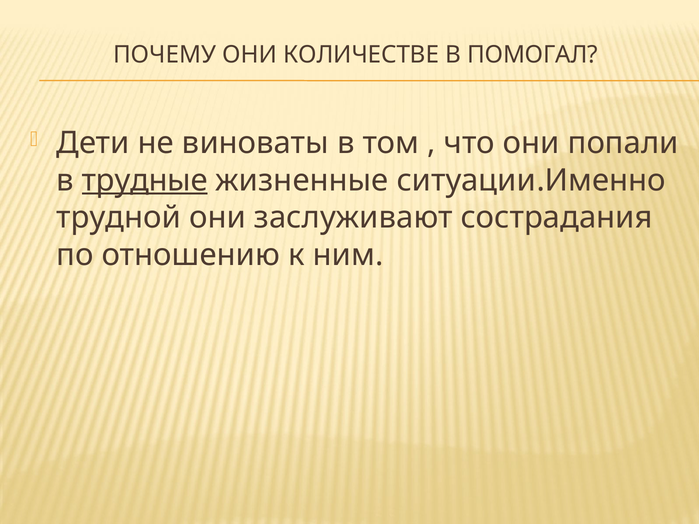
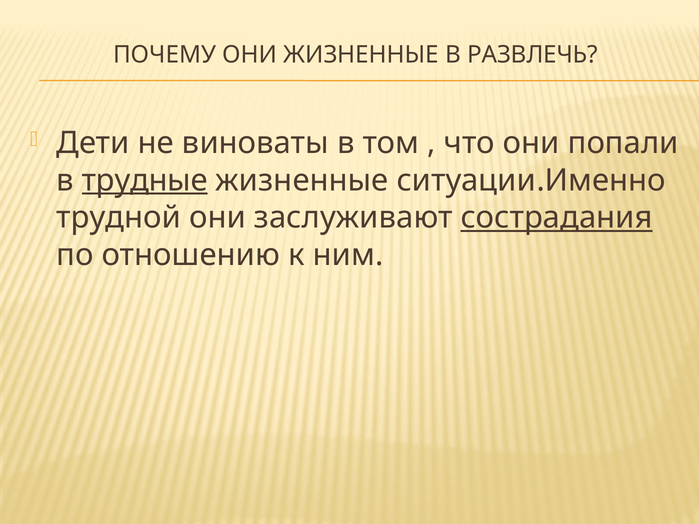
ОНИ КОЛИЧЕСТВЕ: КОЛИЧЕСТВЕ -> ЖИЗНЕННЫЕ
ПОМОГАЛ: ПОМОГАЛ -> РАЗВЛЕЧЬ
сострадания underline: none -> present
